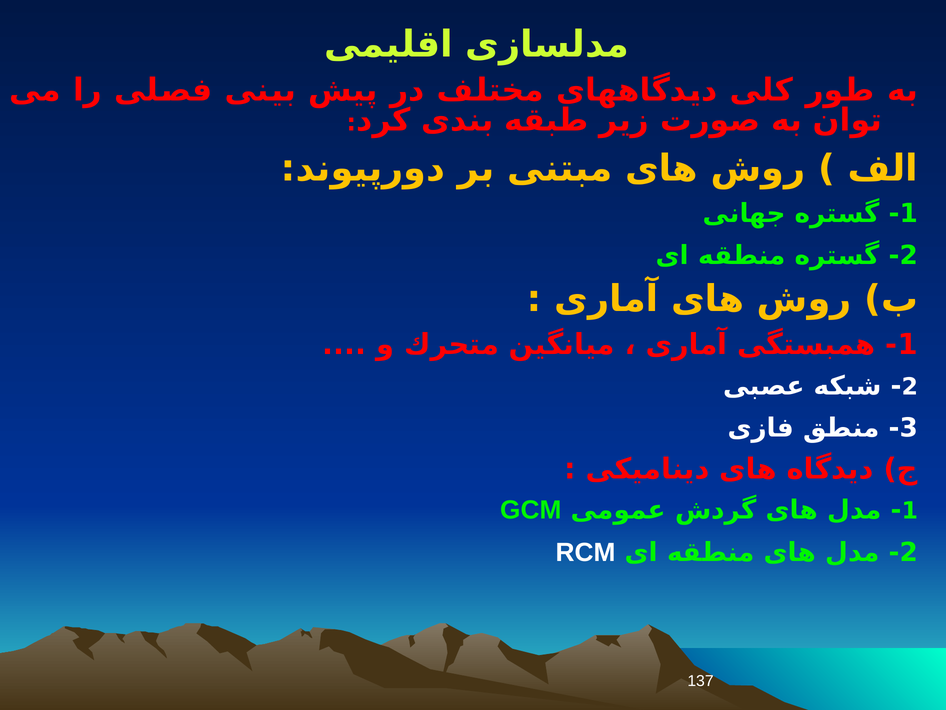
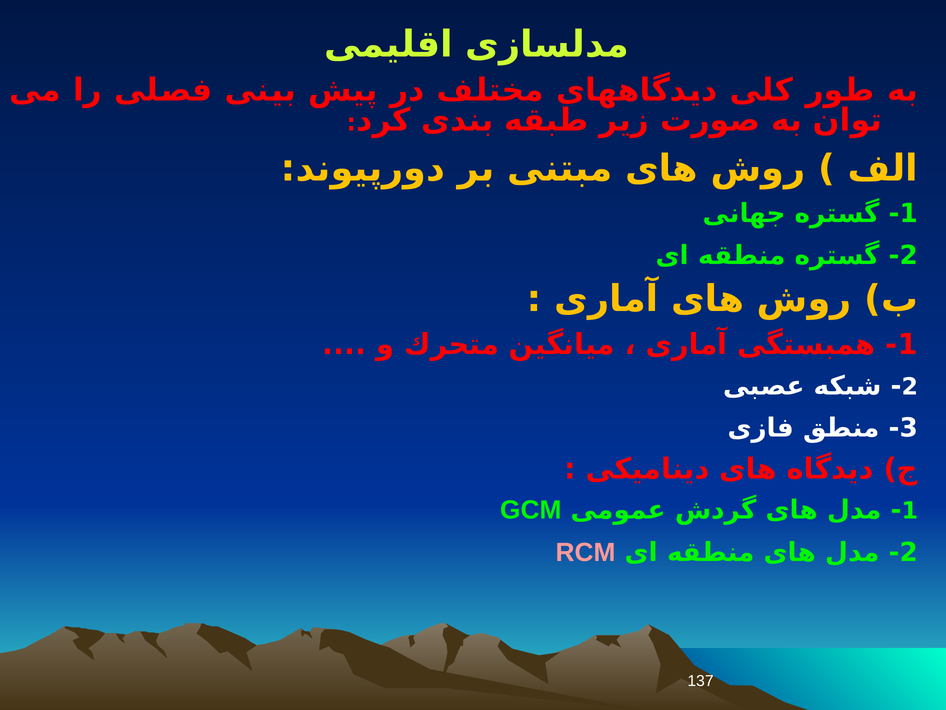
RCM colour: white -> pink
